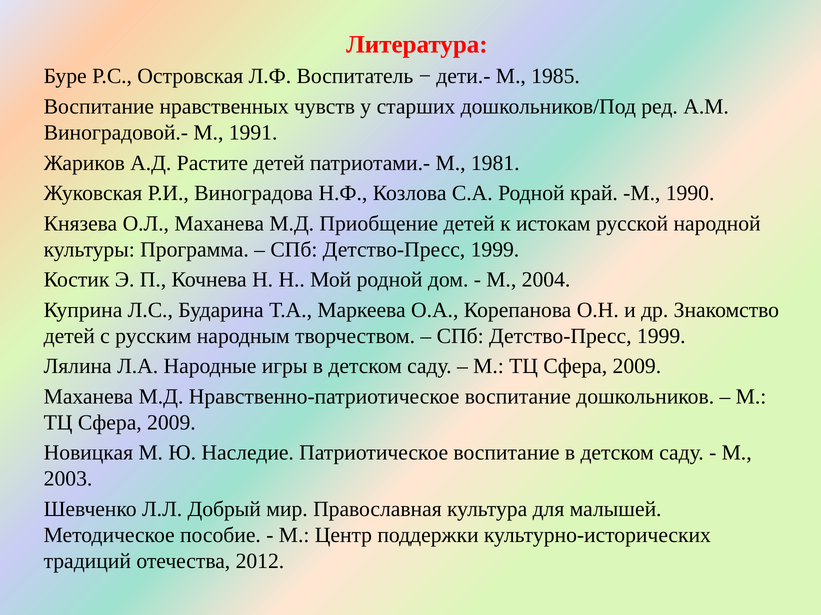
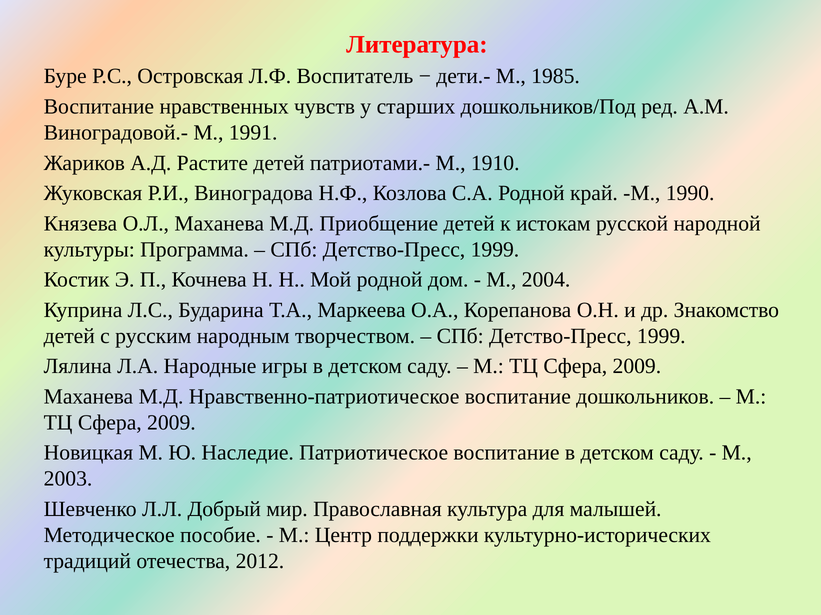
1981: 1981 -> 1910
